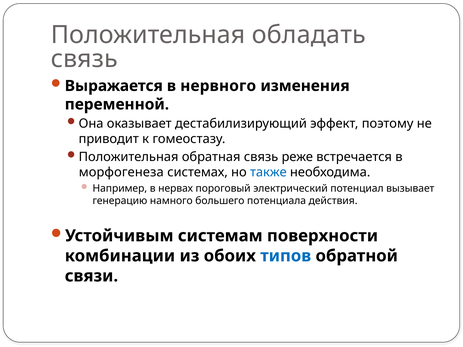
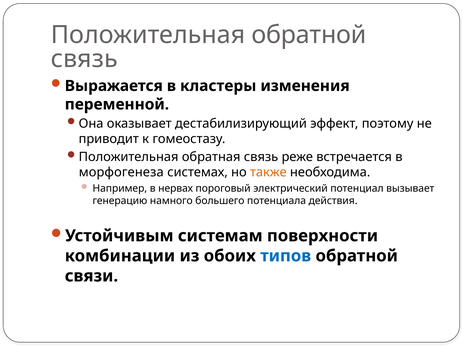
Положительная обладать: обладать -> обратной
нервного: нервного -> кластеры
также colour: blue -> orange
